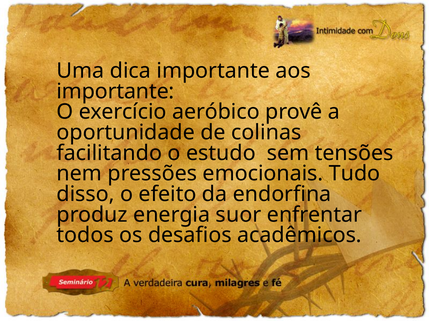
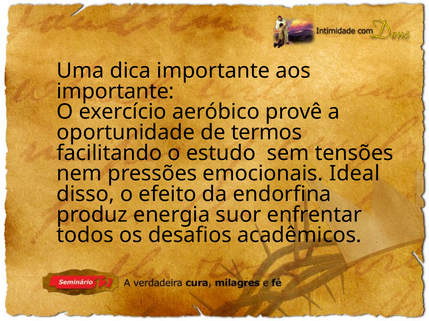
colinas: colinas -> termos
Tudo: Tudo -> Ideal
